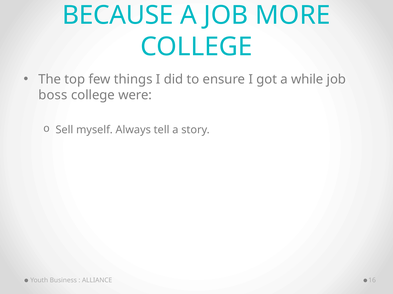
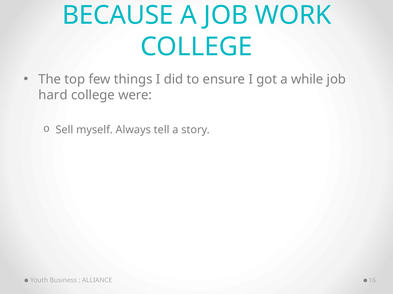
MORE: MORE -> WORK
boss: boss -> hard
